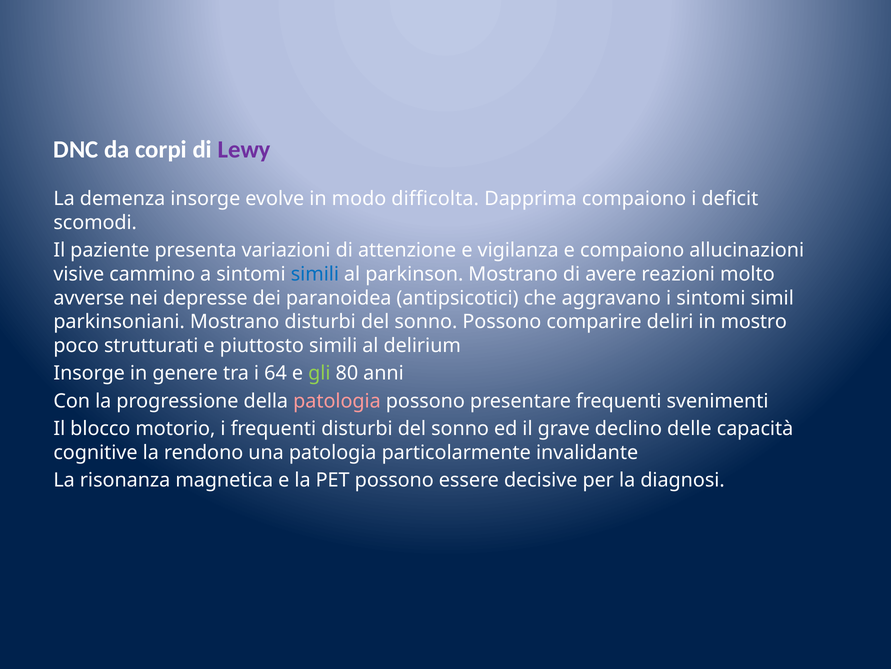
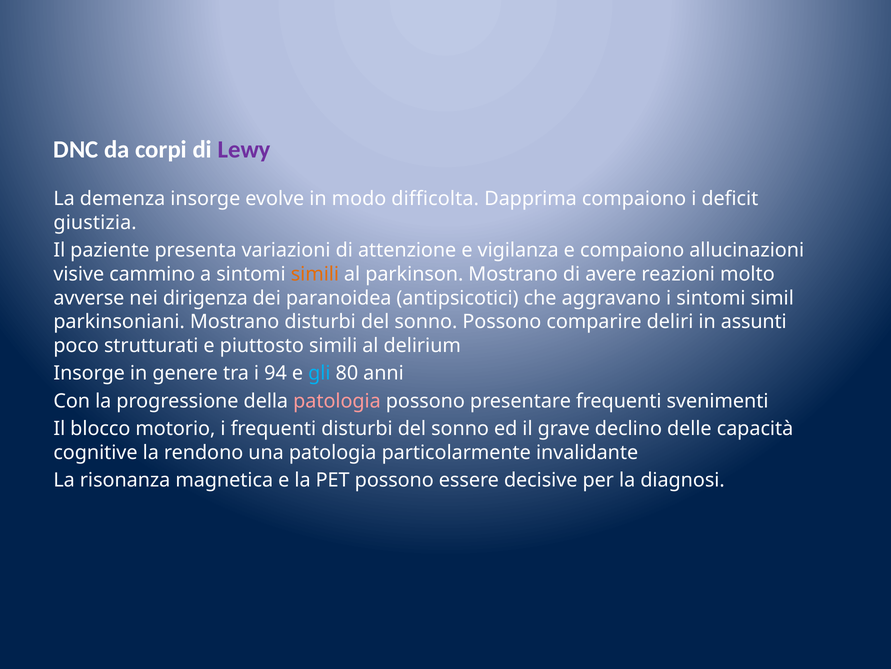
scomodi: scomodi -> giustizia
simili at (315, 274) colour: blue -> orange
depresse: depresse -> dirigenza
mostro: mostro -> assunti
64: 64 -> 94
gli colour: light green -> light blue
